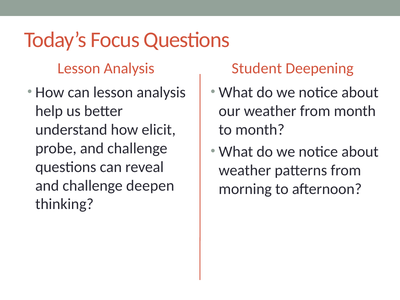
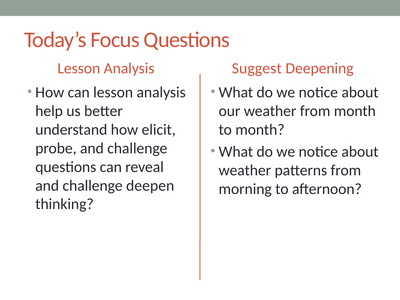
Student: Student -> Suggest
